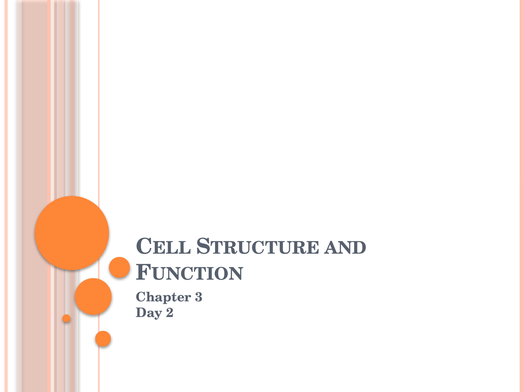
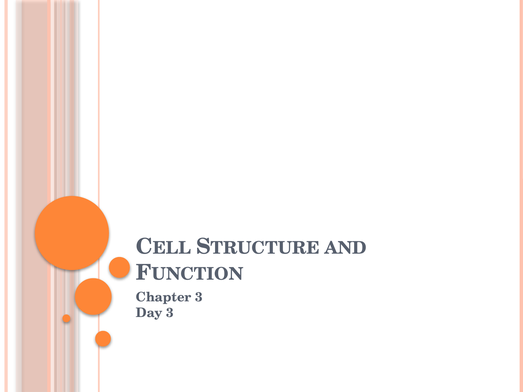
Day 2: 2 -> 3
